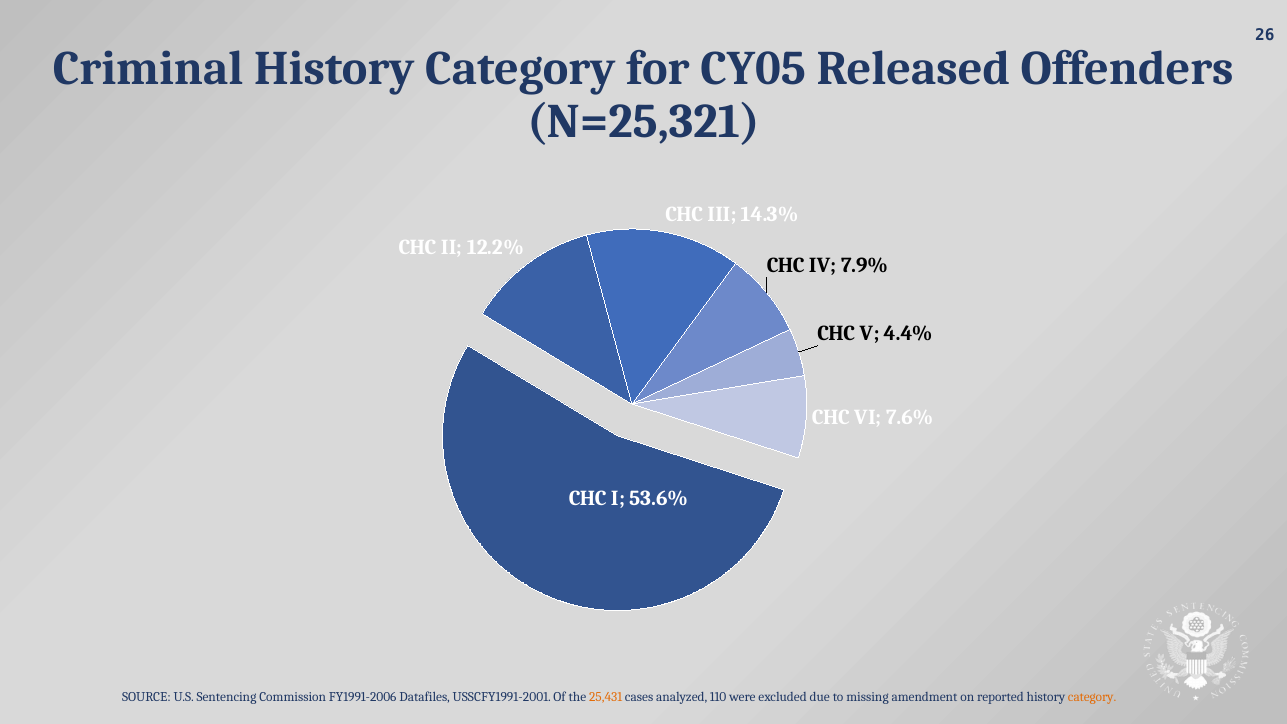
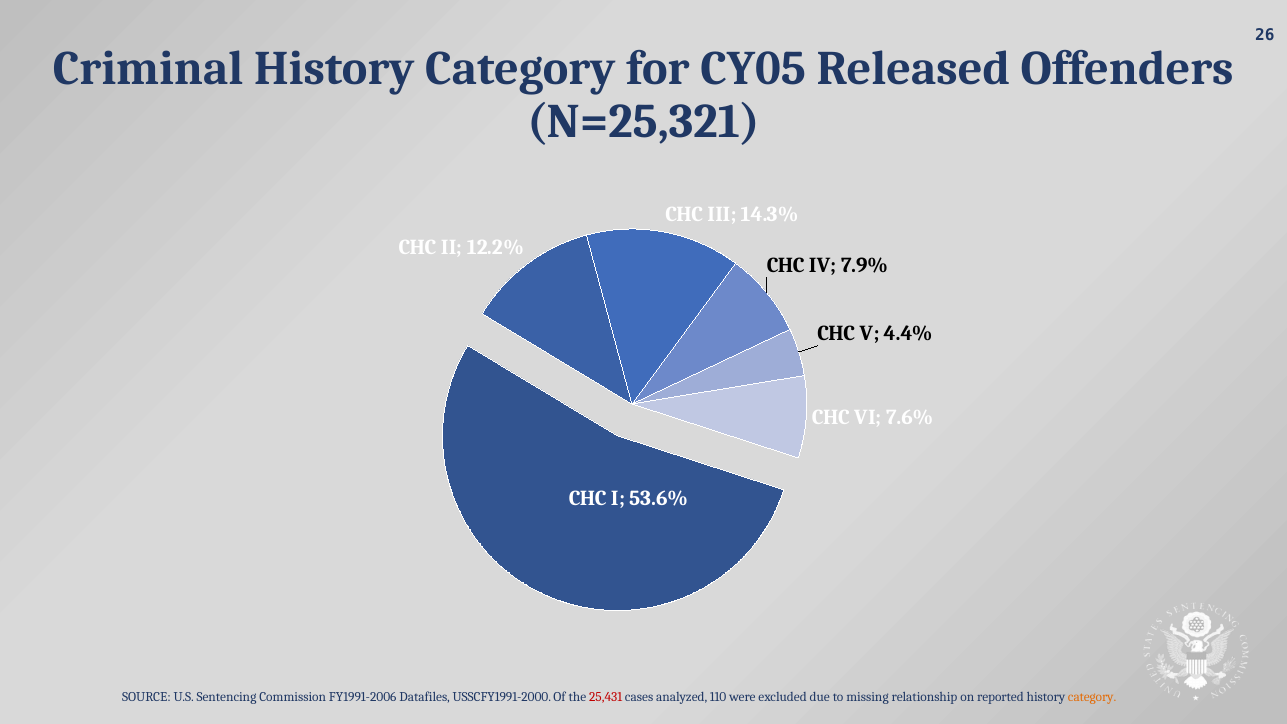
USSCFY1991-2001: USSCFY1991-2001 -> USSCFY1991-2000
25,431 colour: orange -> red
amendment: amendment -> relationship
